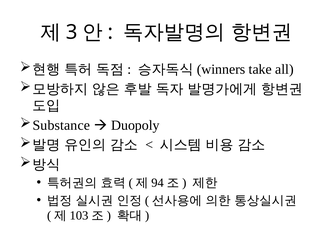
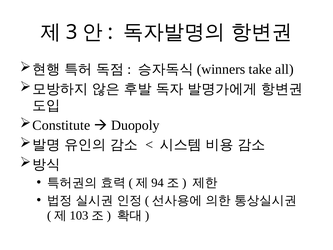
Substance: Substance -> Constitute
